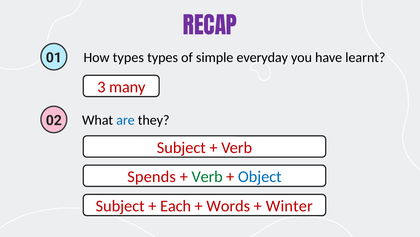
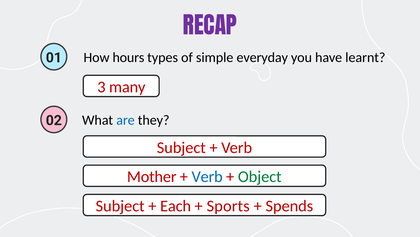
How types: types -> hours
Spends: Spends -> Mother
Verb at (207, 176) colour: green -> blue
Object colour: blue -> green
Words: Words -> Sports
Winter: Winter -> Spends
